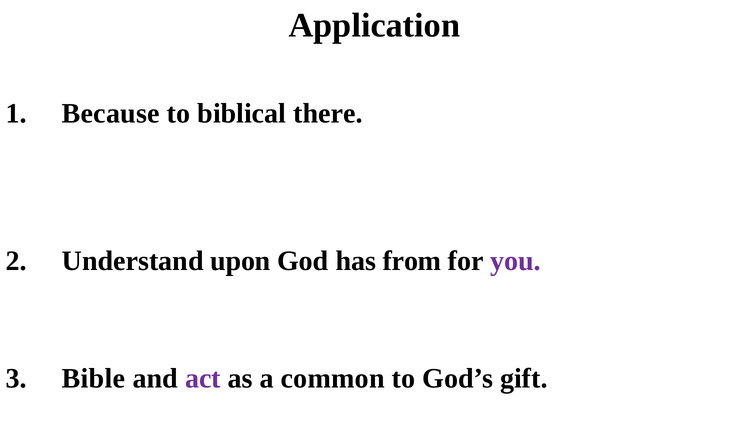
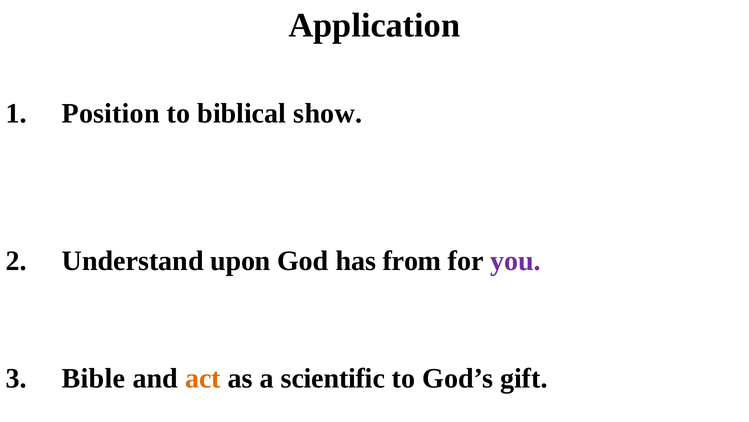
Because: Because -> Position
there: there -> show
act colour: purple -> orange
common: common -> scientific
